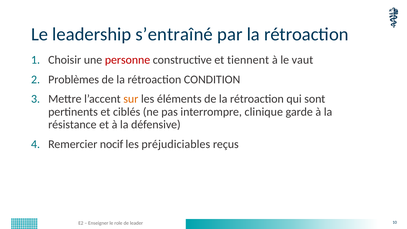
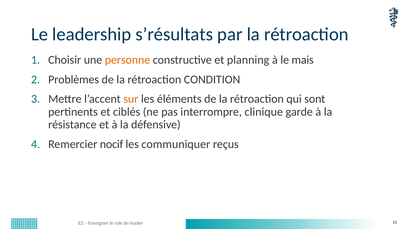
s’entraîné: s’entraîné -> s’résultats
personne colour: red -> orange
tiennent: tiennent -> planning
vaut: vaut -> mais
préjudiciables: préjudiciables -> communiquer
